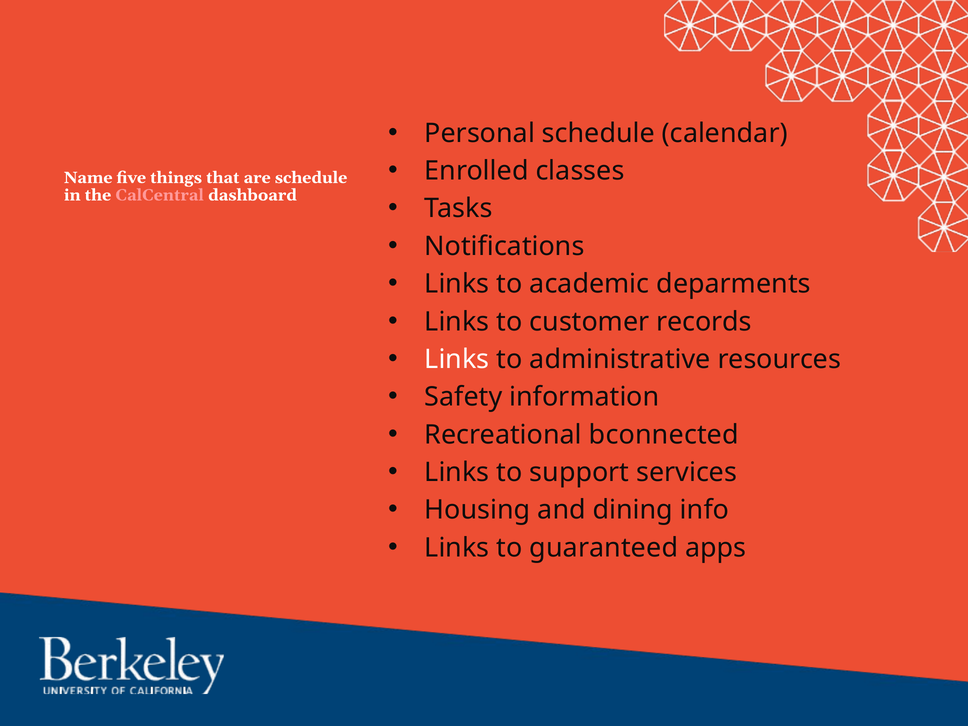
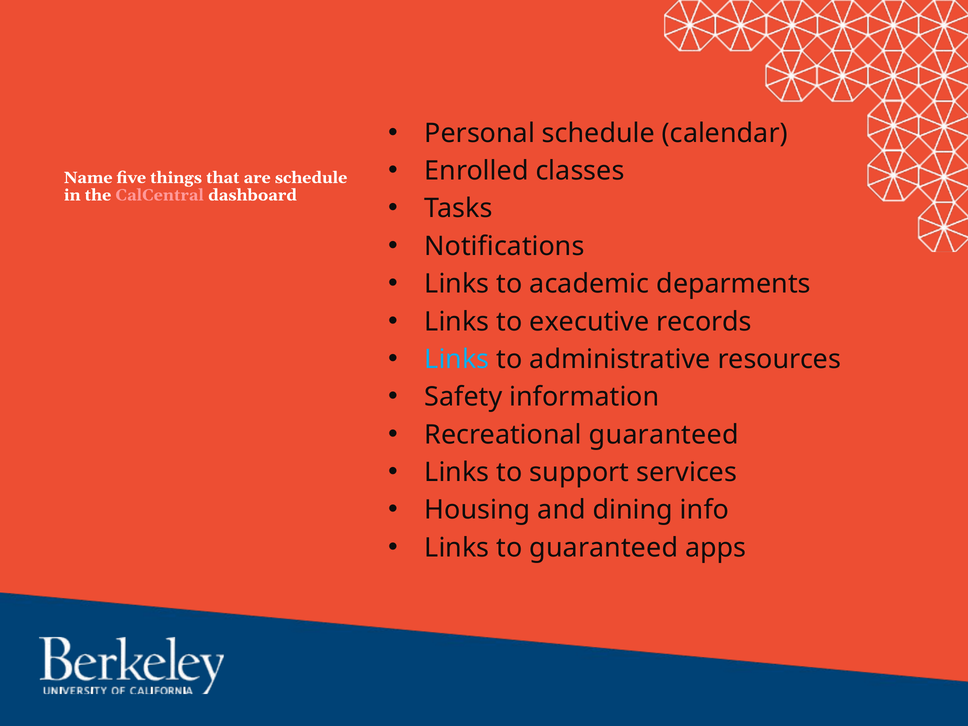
customer: customer -> executive
Links at (457, 359) colour: white -> light blue
Recreational bconnected: bconnected -> guaranteed
